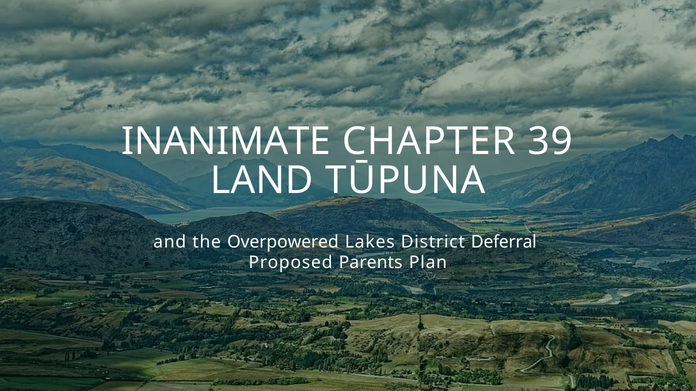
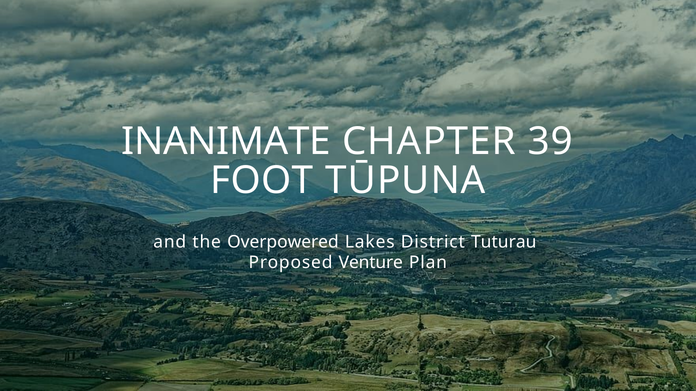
LAND: LAND -> FOOT
Deferral: Deferral -> Tuturau
Parents: Parents -> Venture
